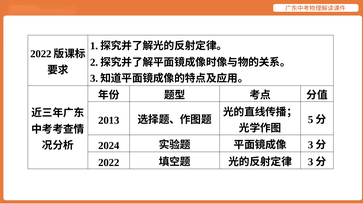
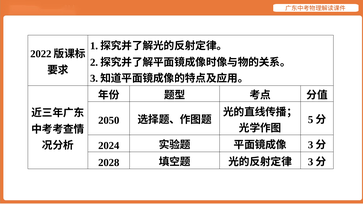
2013: 2013 -> 2050
2022 at (109, 163): 2022 -> 2028
